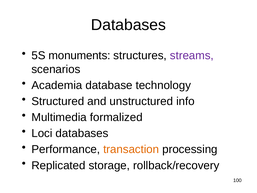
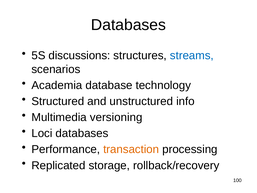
monuments: monuments -> discussions
streams colour: purple -> blue
formalized: formalized -> versioning
